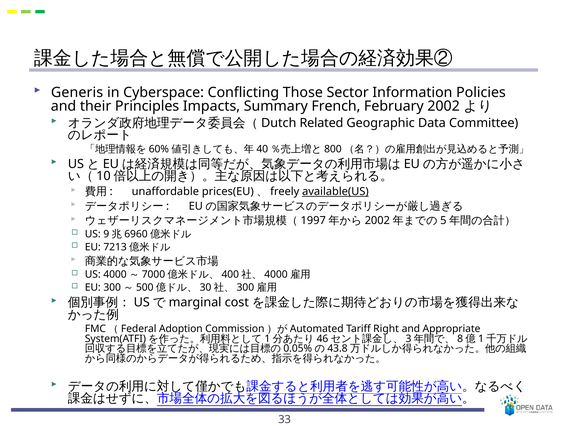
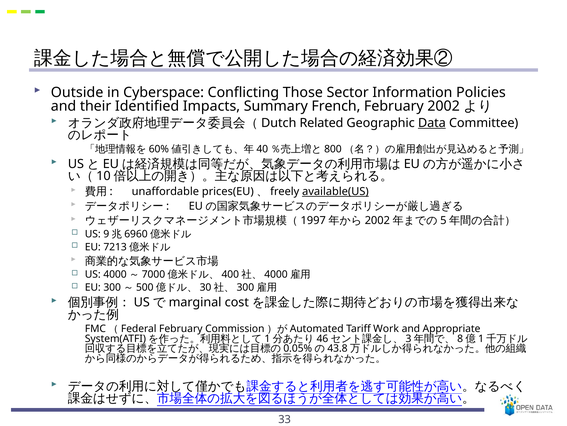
Generis: Generis -> Outside
Principles: Principles -> Identified
Data underline: none -> present
FMC（Federal Adoption: Adoption -> February
Right: Right -> Work
